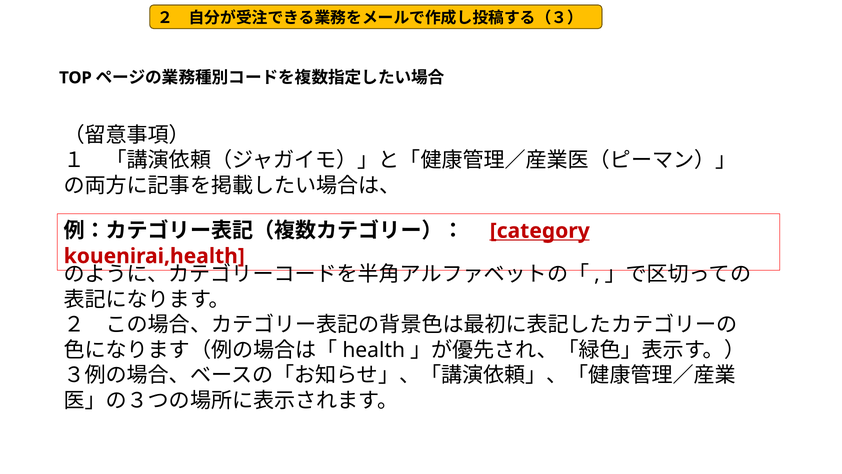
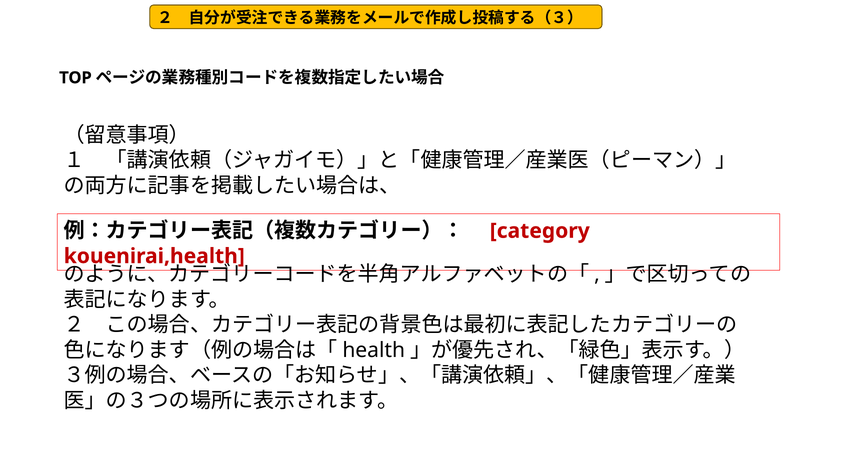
category underline: present -> none
